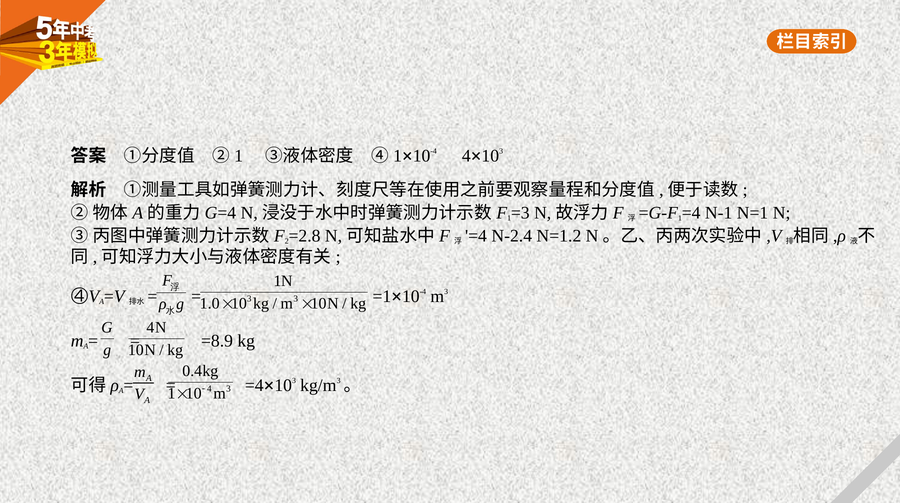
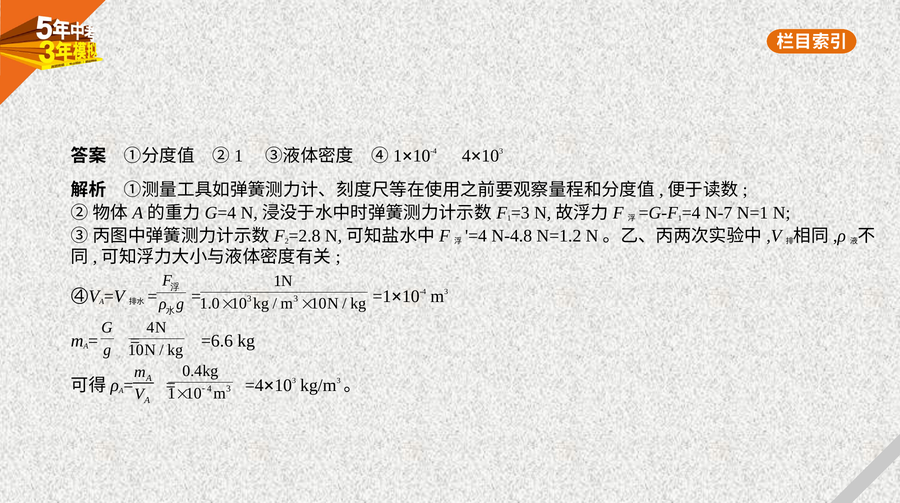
N-1: N-1 -> N-7
N-2.4: N-2.4 -> N-4.8
=8.9: =8.9 -> =6.6
